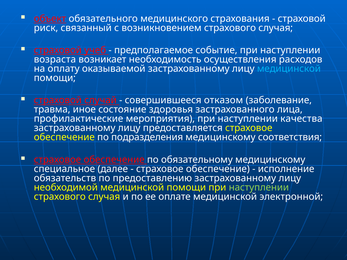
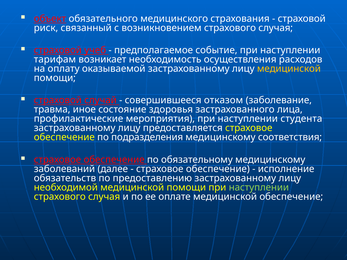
возраста: возраста -> тарифам
медицинской at (289, 69) colour: light blue -> yellow
качества: качества -> студента
специальное: специальное -> заболеваний
медицинской электронной: электронной -> обеспечение
